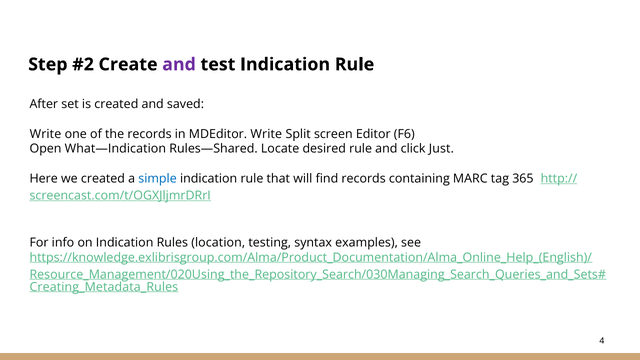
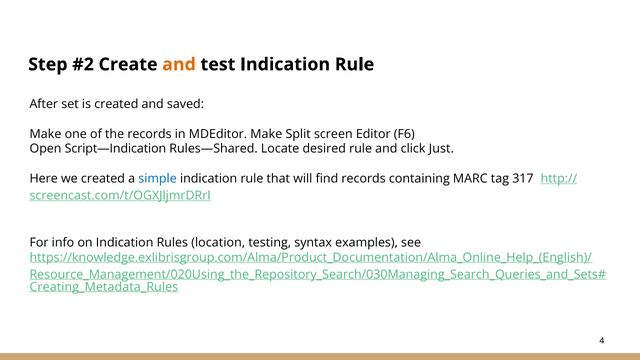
and at (179, 64) colour: purple -> orange
Write at (45, 134): Write -> Make
MDEditor Write: Write -> Make
What—Indication: What—Indication -> Script—Indication
365: 365 -> 317
